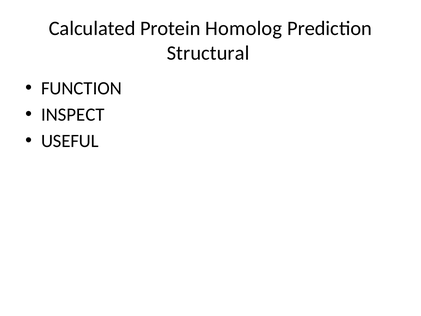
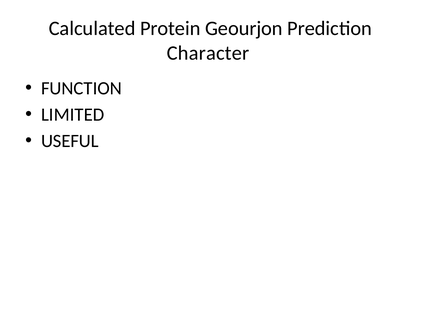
Homolog: Homolog -> Geourjon
Structural: Structural -> Character
INSPECT: INSPECT -> LIMITED
